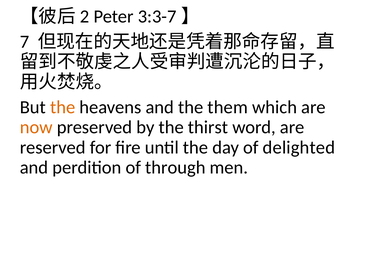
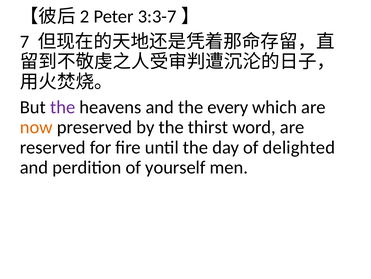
the at (63, 107) colour: orange -> purple
them: them -> every
through: through -> yourself
